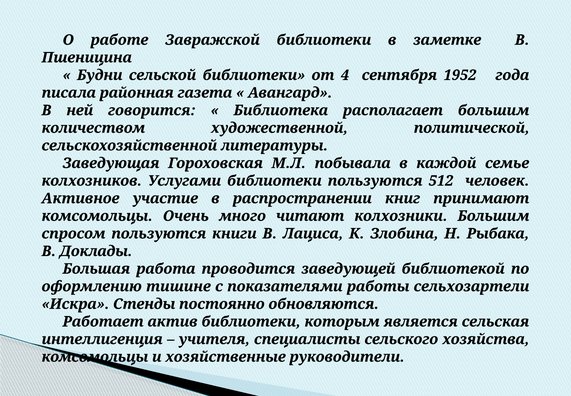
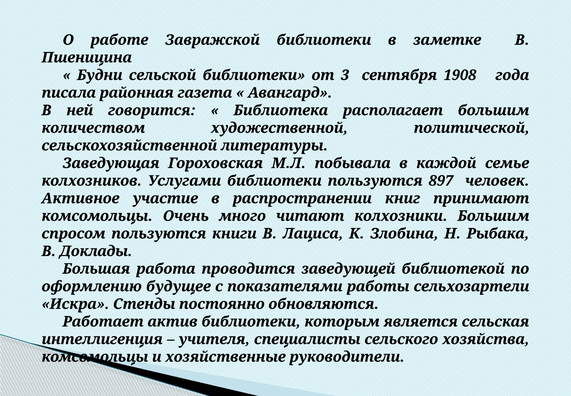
4: 4 -> 3
1952: 1952 -> 1908
512: 512 -> 897
тишине: тишине -> будущее
